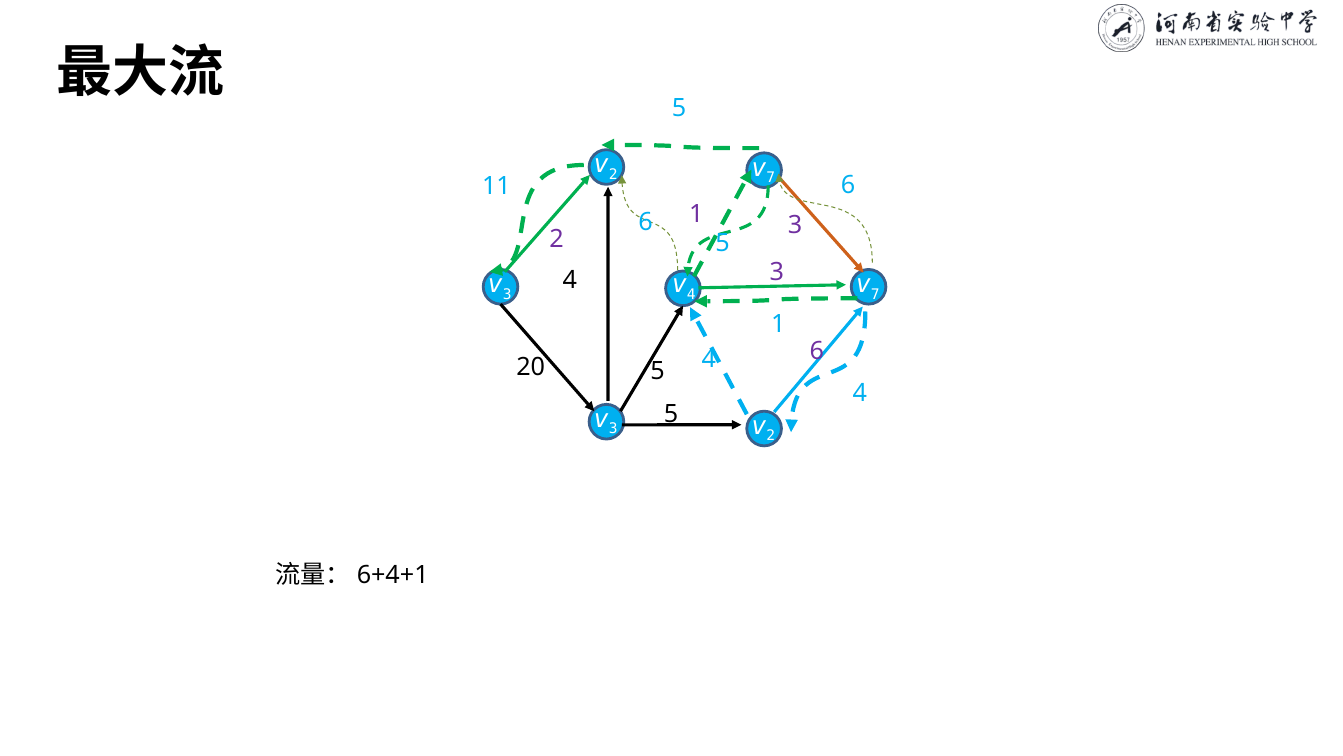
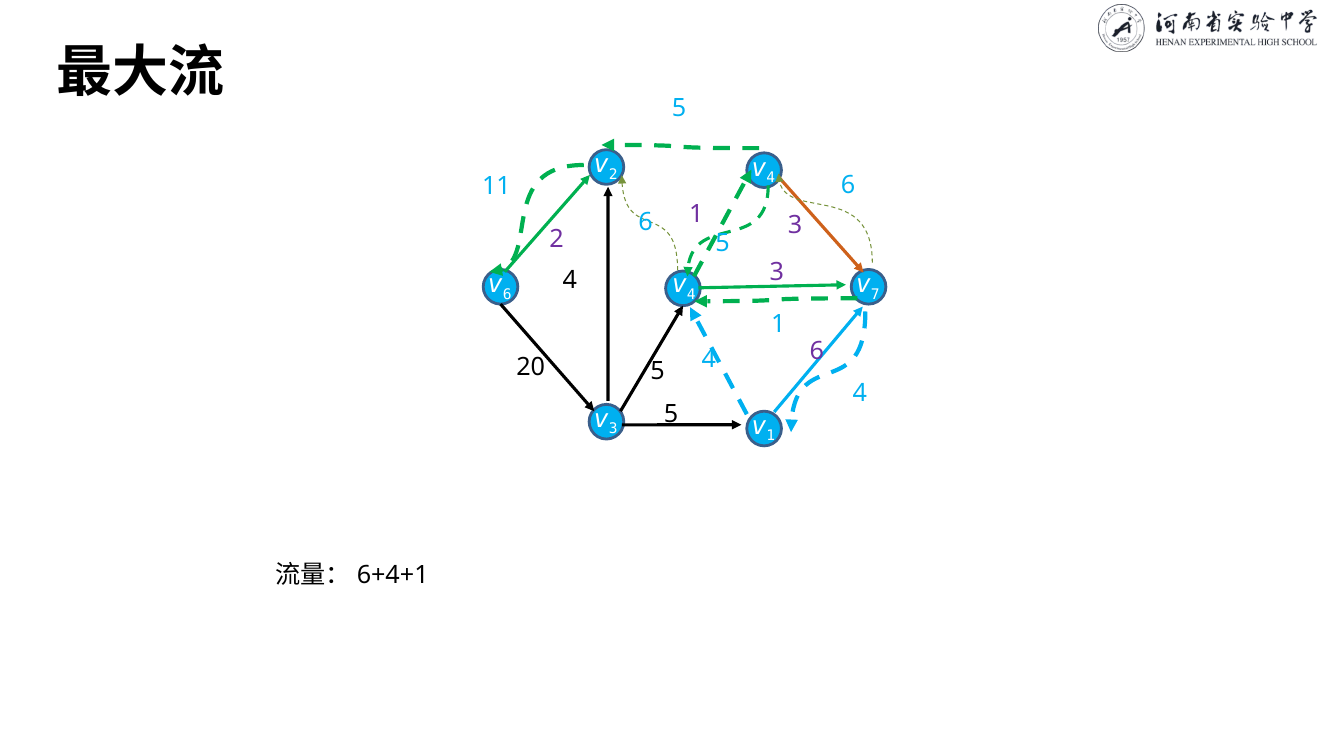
7 at (771, 178): 7 -> 4
3 at (507, 294): 3 -> 6
2 at (771, 436): 2 -> 1
